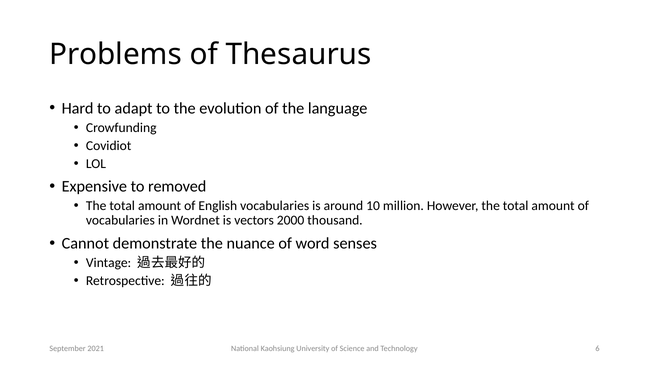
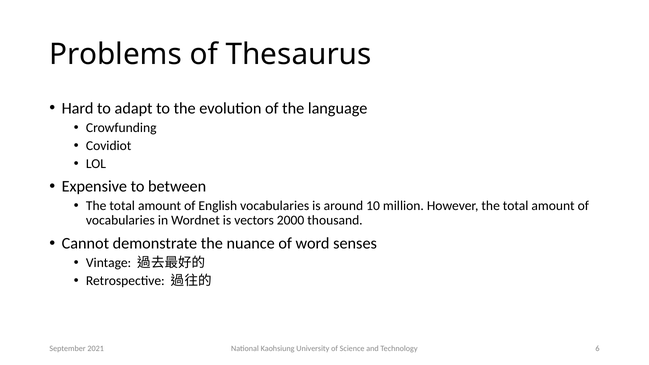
removed: removed -> between
